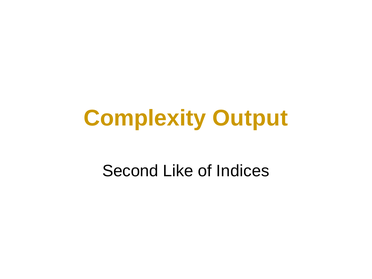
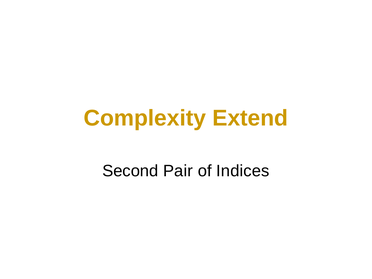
Output: Output -> Extend
Like: Like -> Pair
